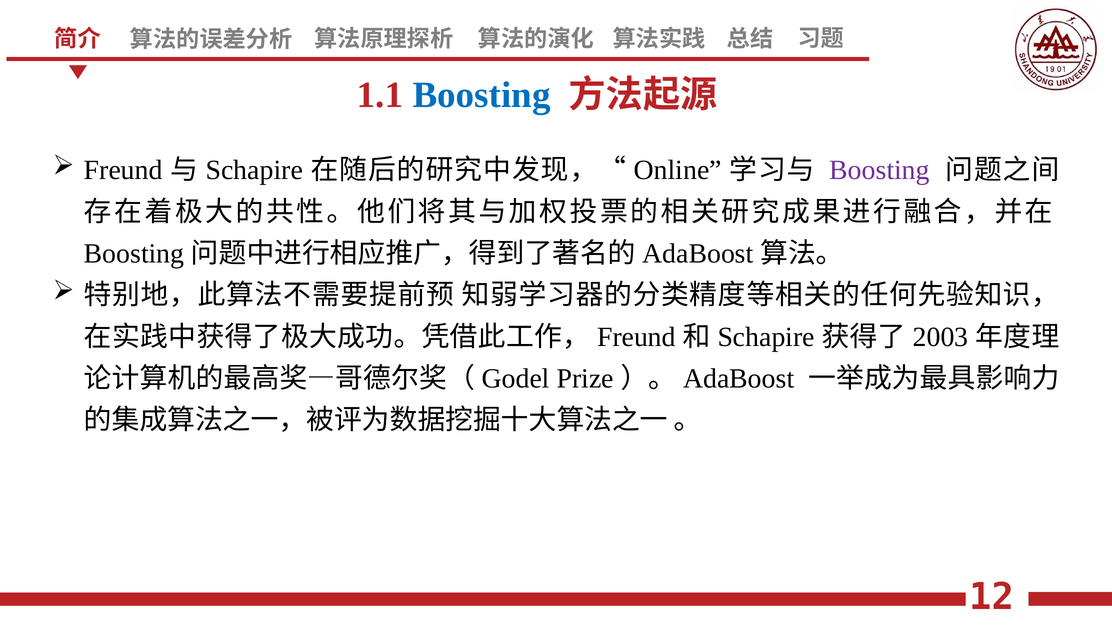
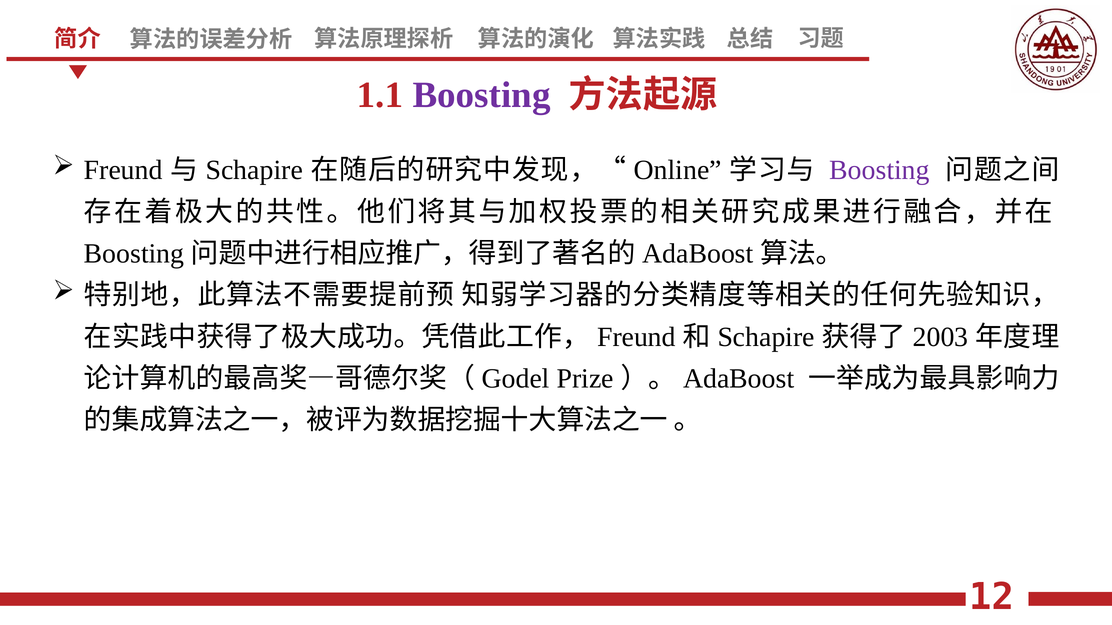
Boosting at (482, 95) colour: blue -> purple
